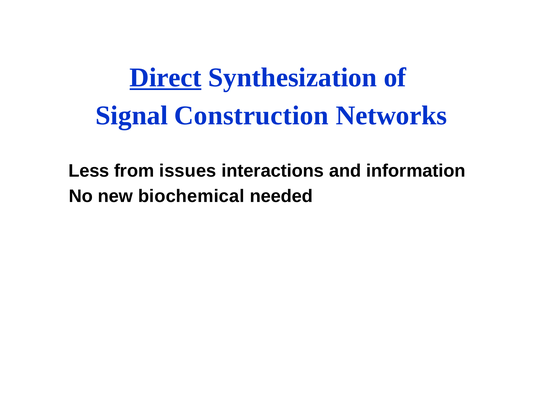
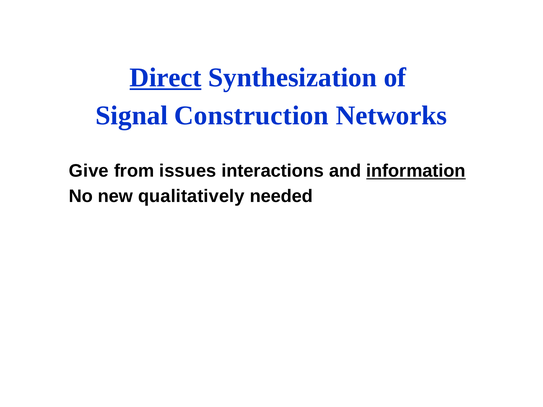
Less: Less -> Give
information underline: none -> present
biochemical: biochemical -> qualitatively
